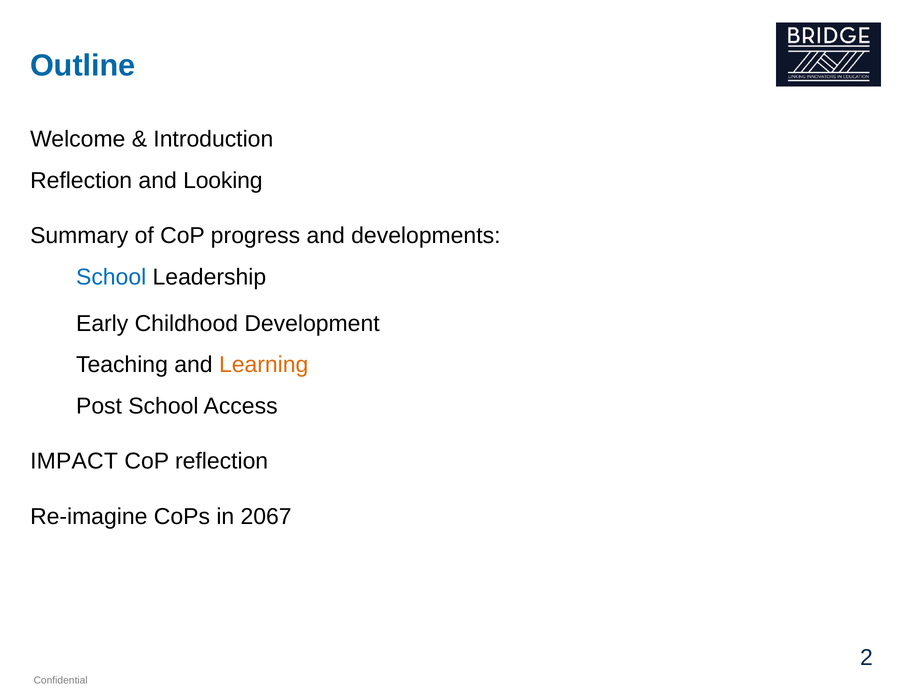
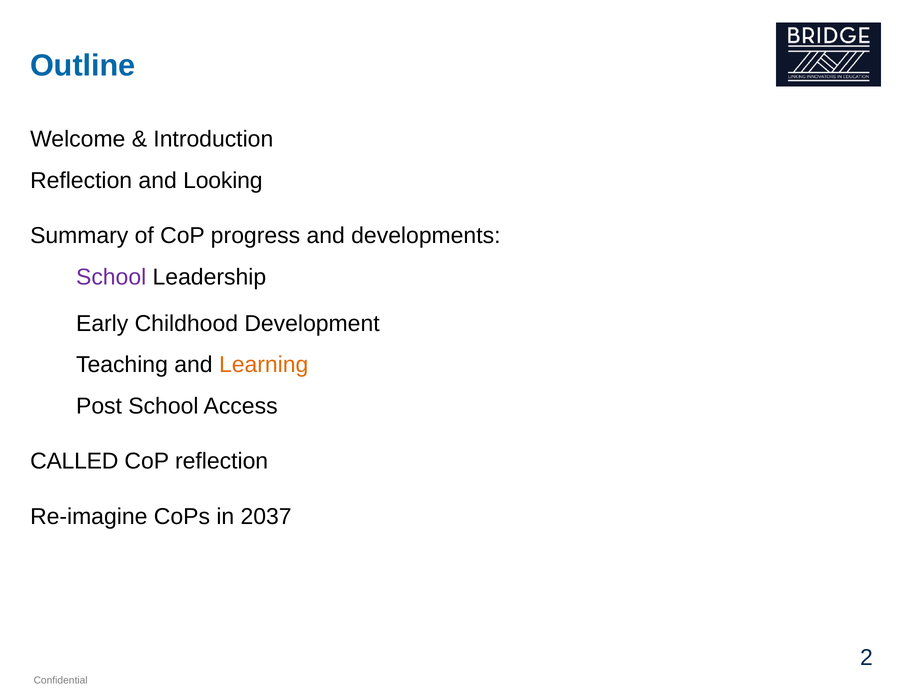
School at (111, 277) colour: blue -> purple
IMPACT: IMPACT -> CALLED
2067: 2067 -> 2037
